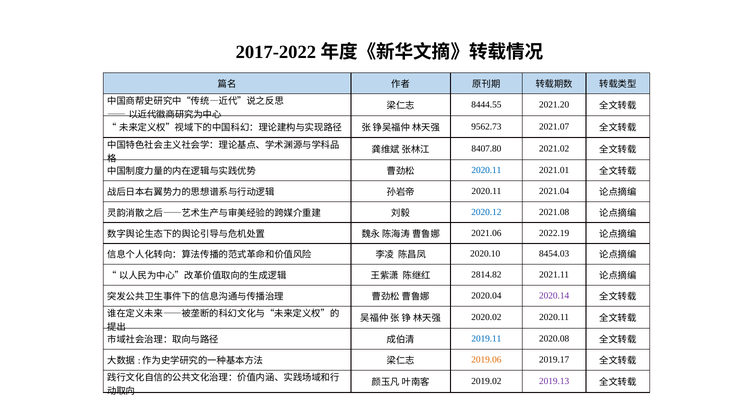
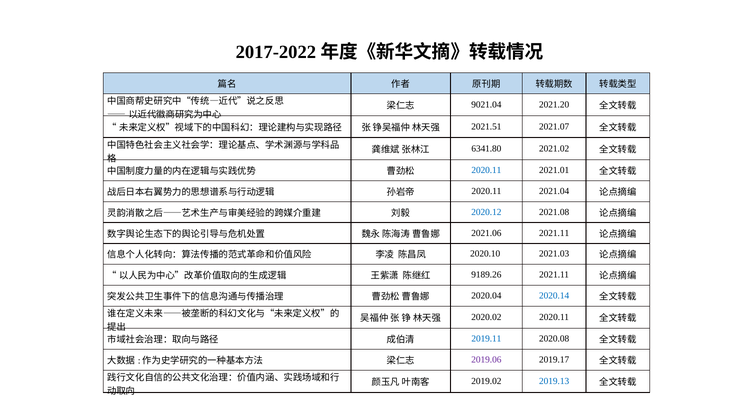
8444.55: 8444.55 -> 9021.04
9562.73: 9562.73 -> 2021.51
8407.80: 8407.80 -> 6341.80
2021.06 2022.19: 2022.19 -> 2021.11
8454.03: 8454.03 -> 2021.03
2814.82: 2814.82 -> 9189.26
2020.14 colour: purple -> blue
2019.06 colour: orange -> purple
2019.13 colour: purple -> blue
